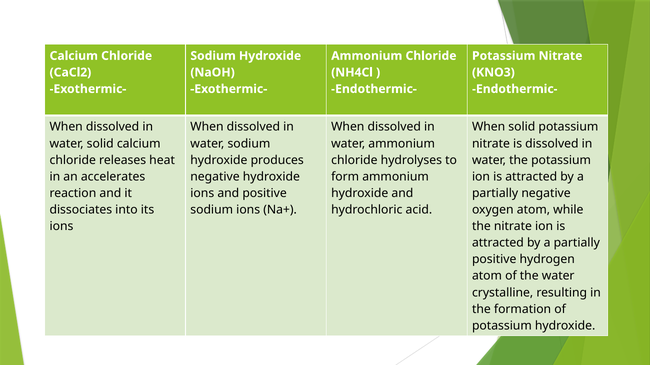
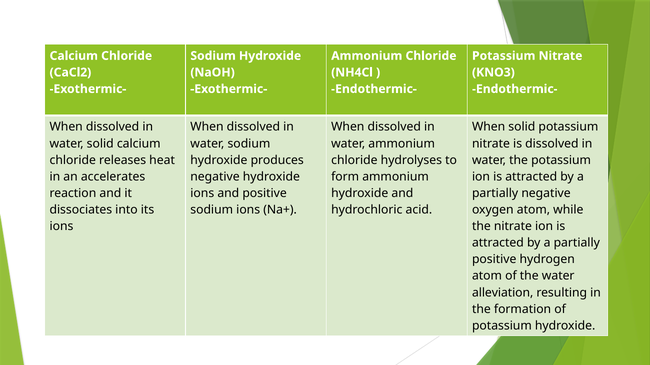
crystalline: crystalline -> alleviation
